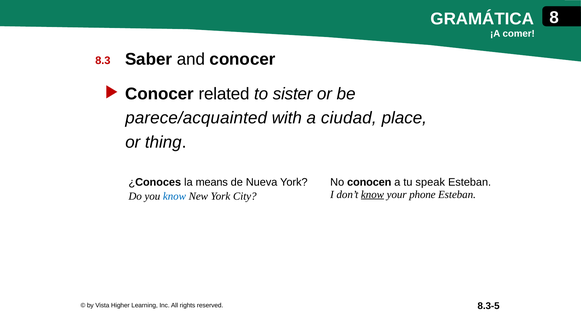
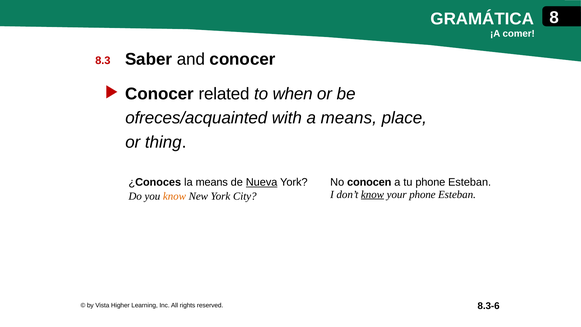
sister: sister -> when
parece/acquainted: parece/acquainted -> ofreces/acquainted
a ciudad: ciudad -> means
Nueva underline: none -> present
tu speak: speak -> phone
know at (174, 196) colour: blue -> orange
8.3-5: 8.3-5 -> 8.3-6
